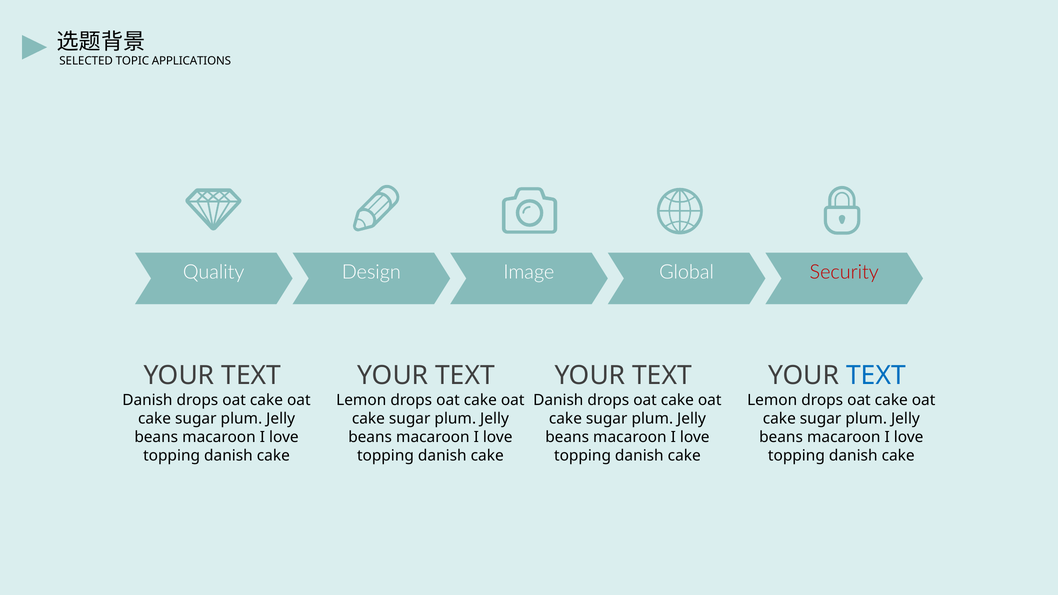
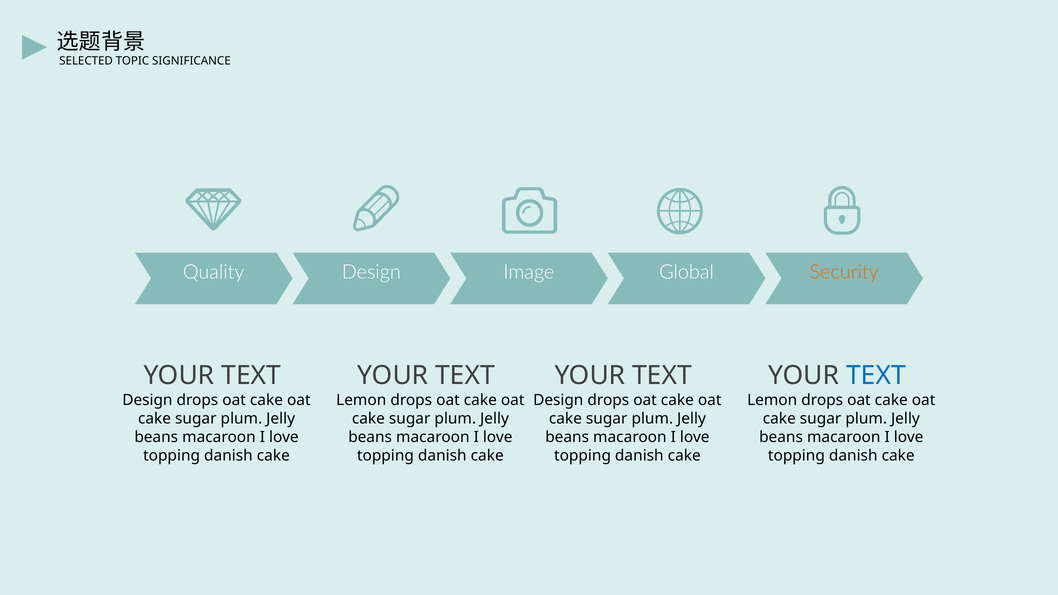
APPLICATIONS: APPLICATIONS -> SIGNIFICANCE
Security colour: red -> orange
Danish at (147, 400): Danish -> Design
Danish at (558, 400): Danish -> Design
